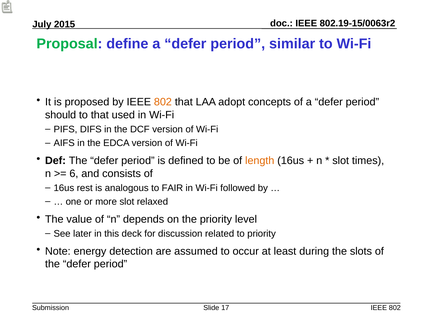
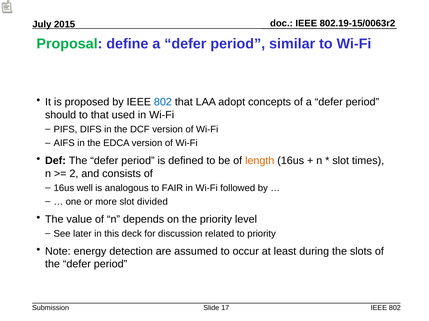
802 at (163, 102) colour: orange -> blue
6: 6 -> 2
rest: rest -> well
relaxed: relaxed -> divided
